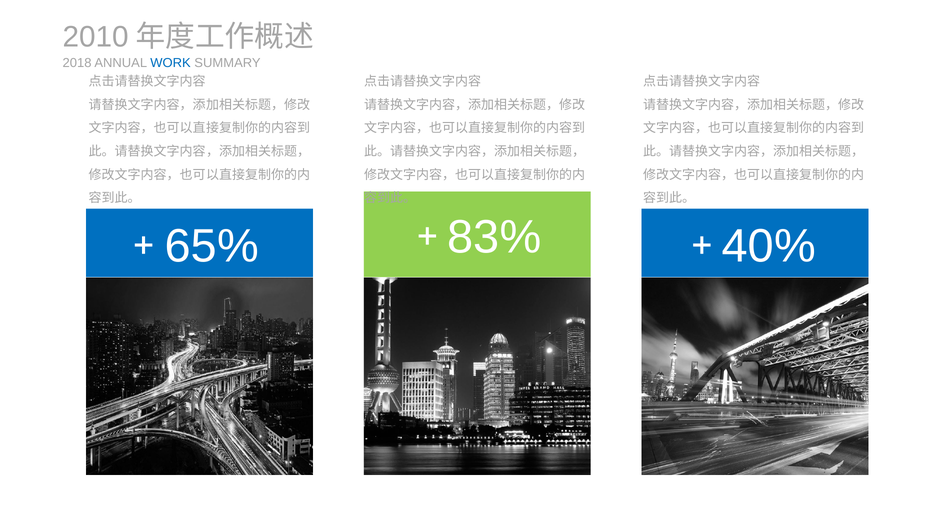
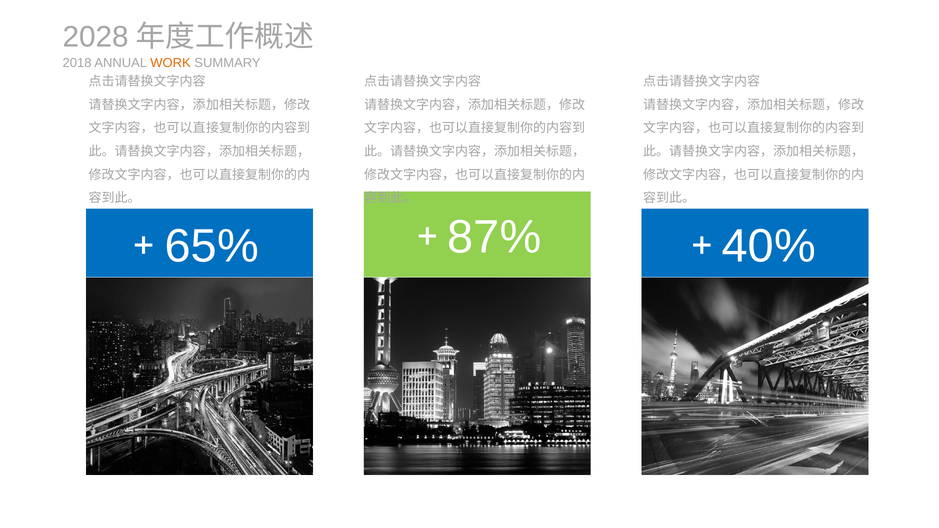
2010: 2010 -> 2028
WORK colour: blue -> orange
83%: 83% -> 87%
